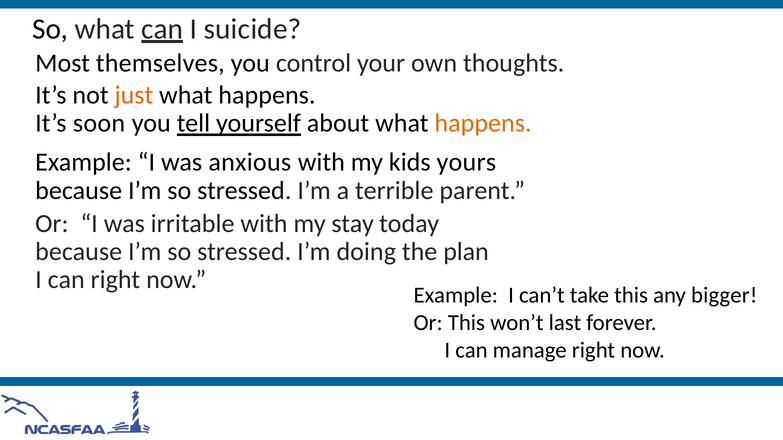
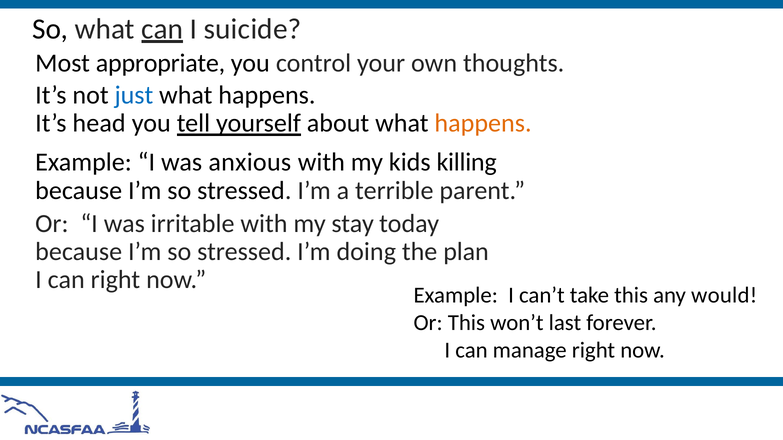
themselves: themselves -> appropriate
just colour: orange -> blue
soon: soon -> head
yours: yours -> killing
bigger: bigger -> would
